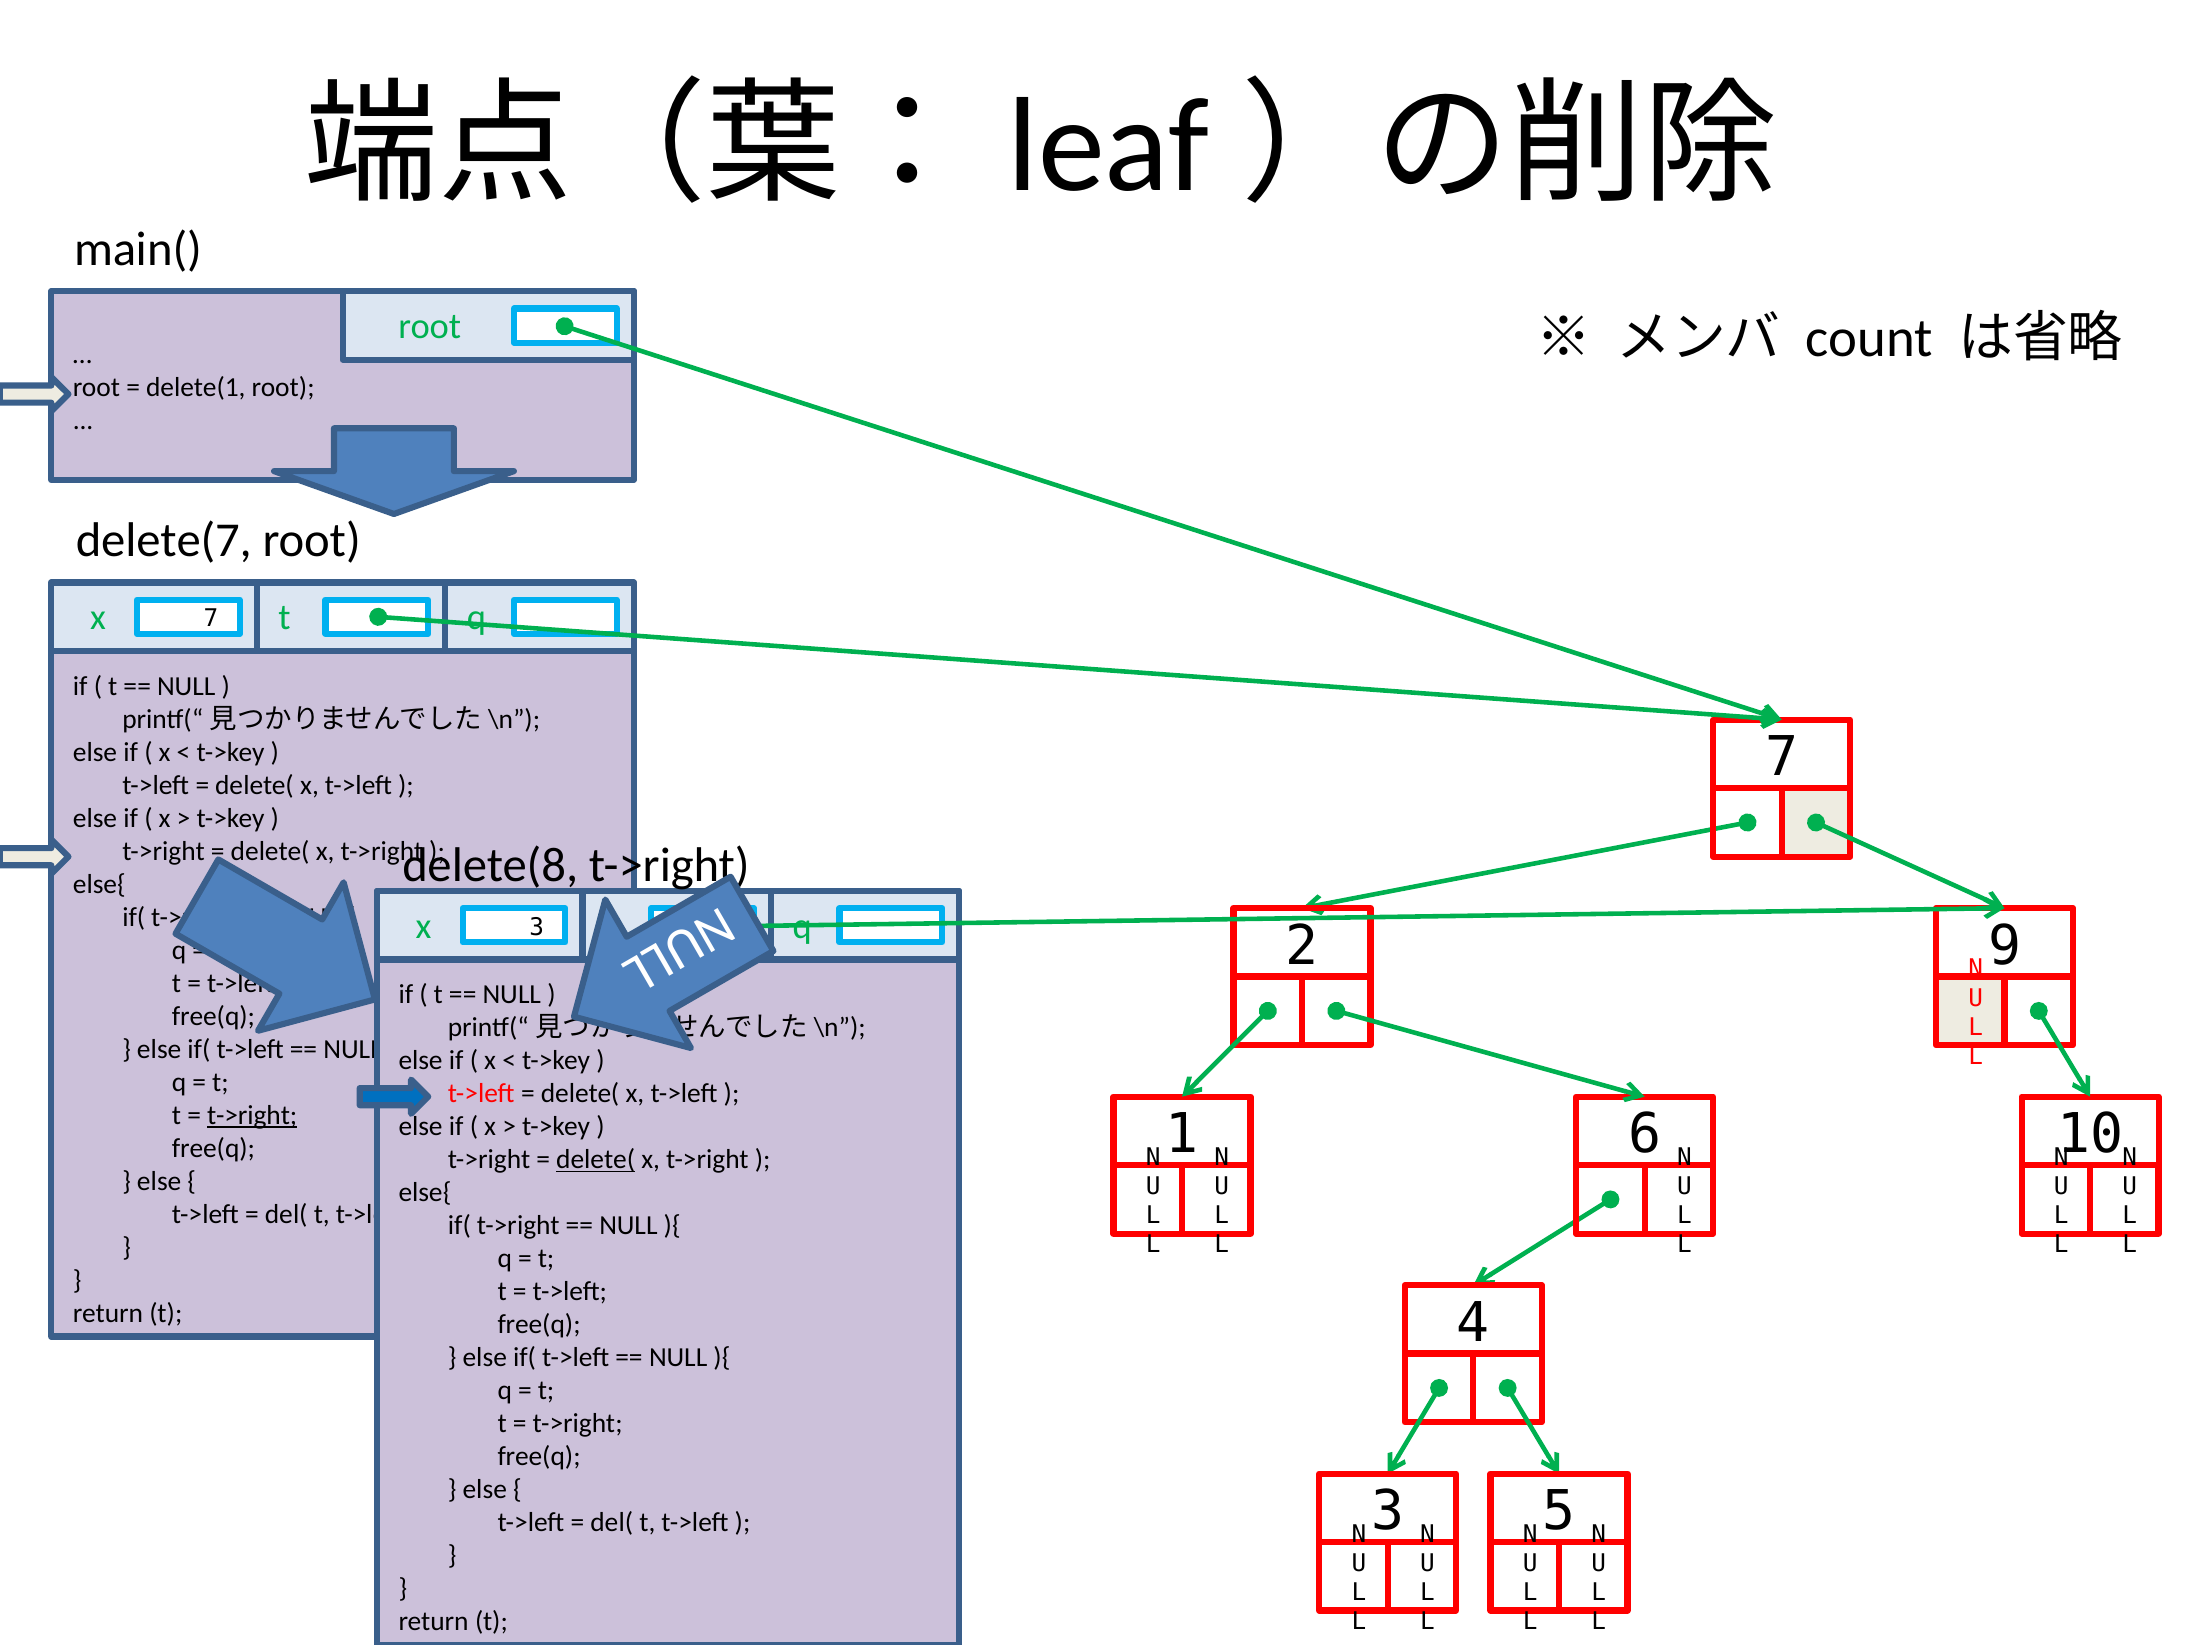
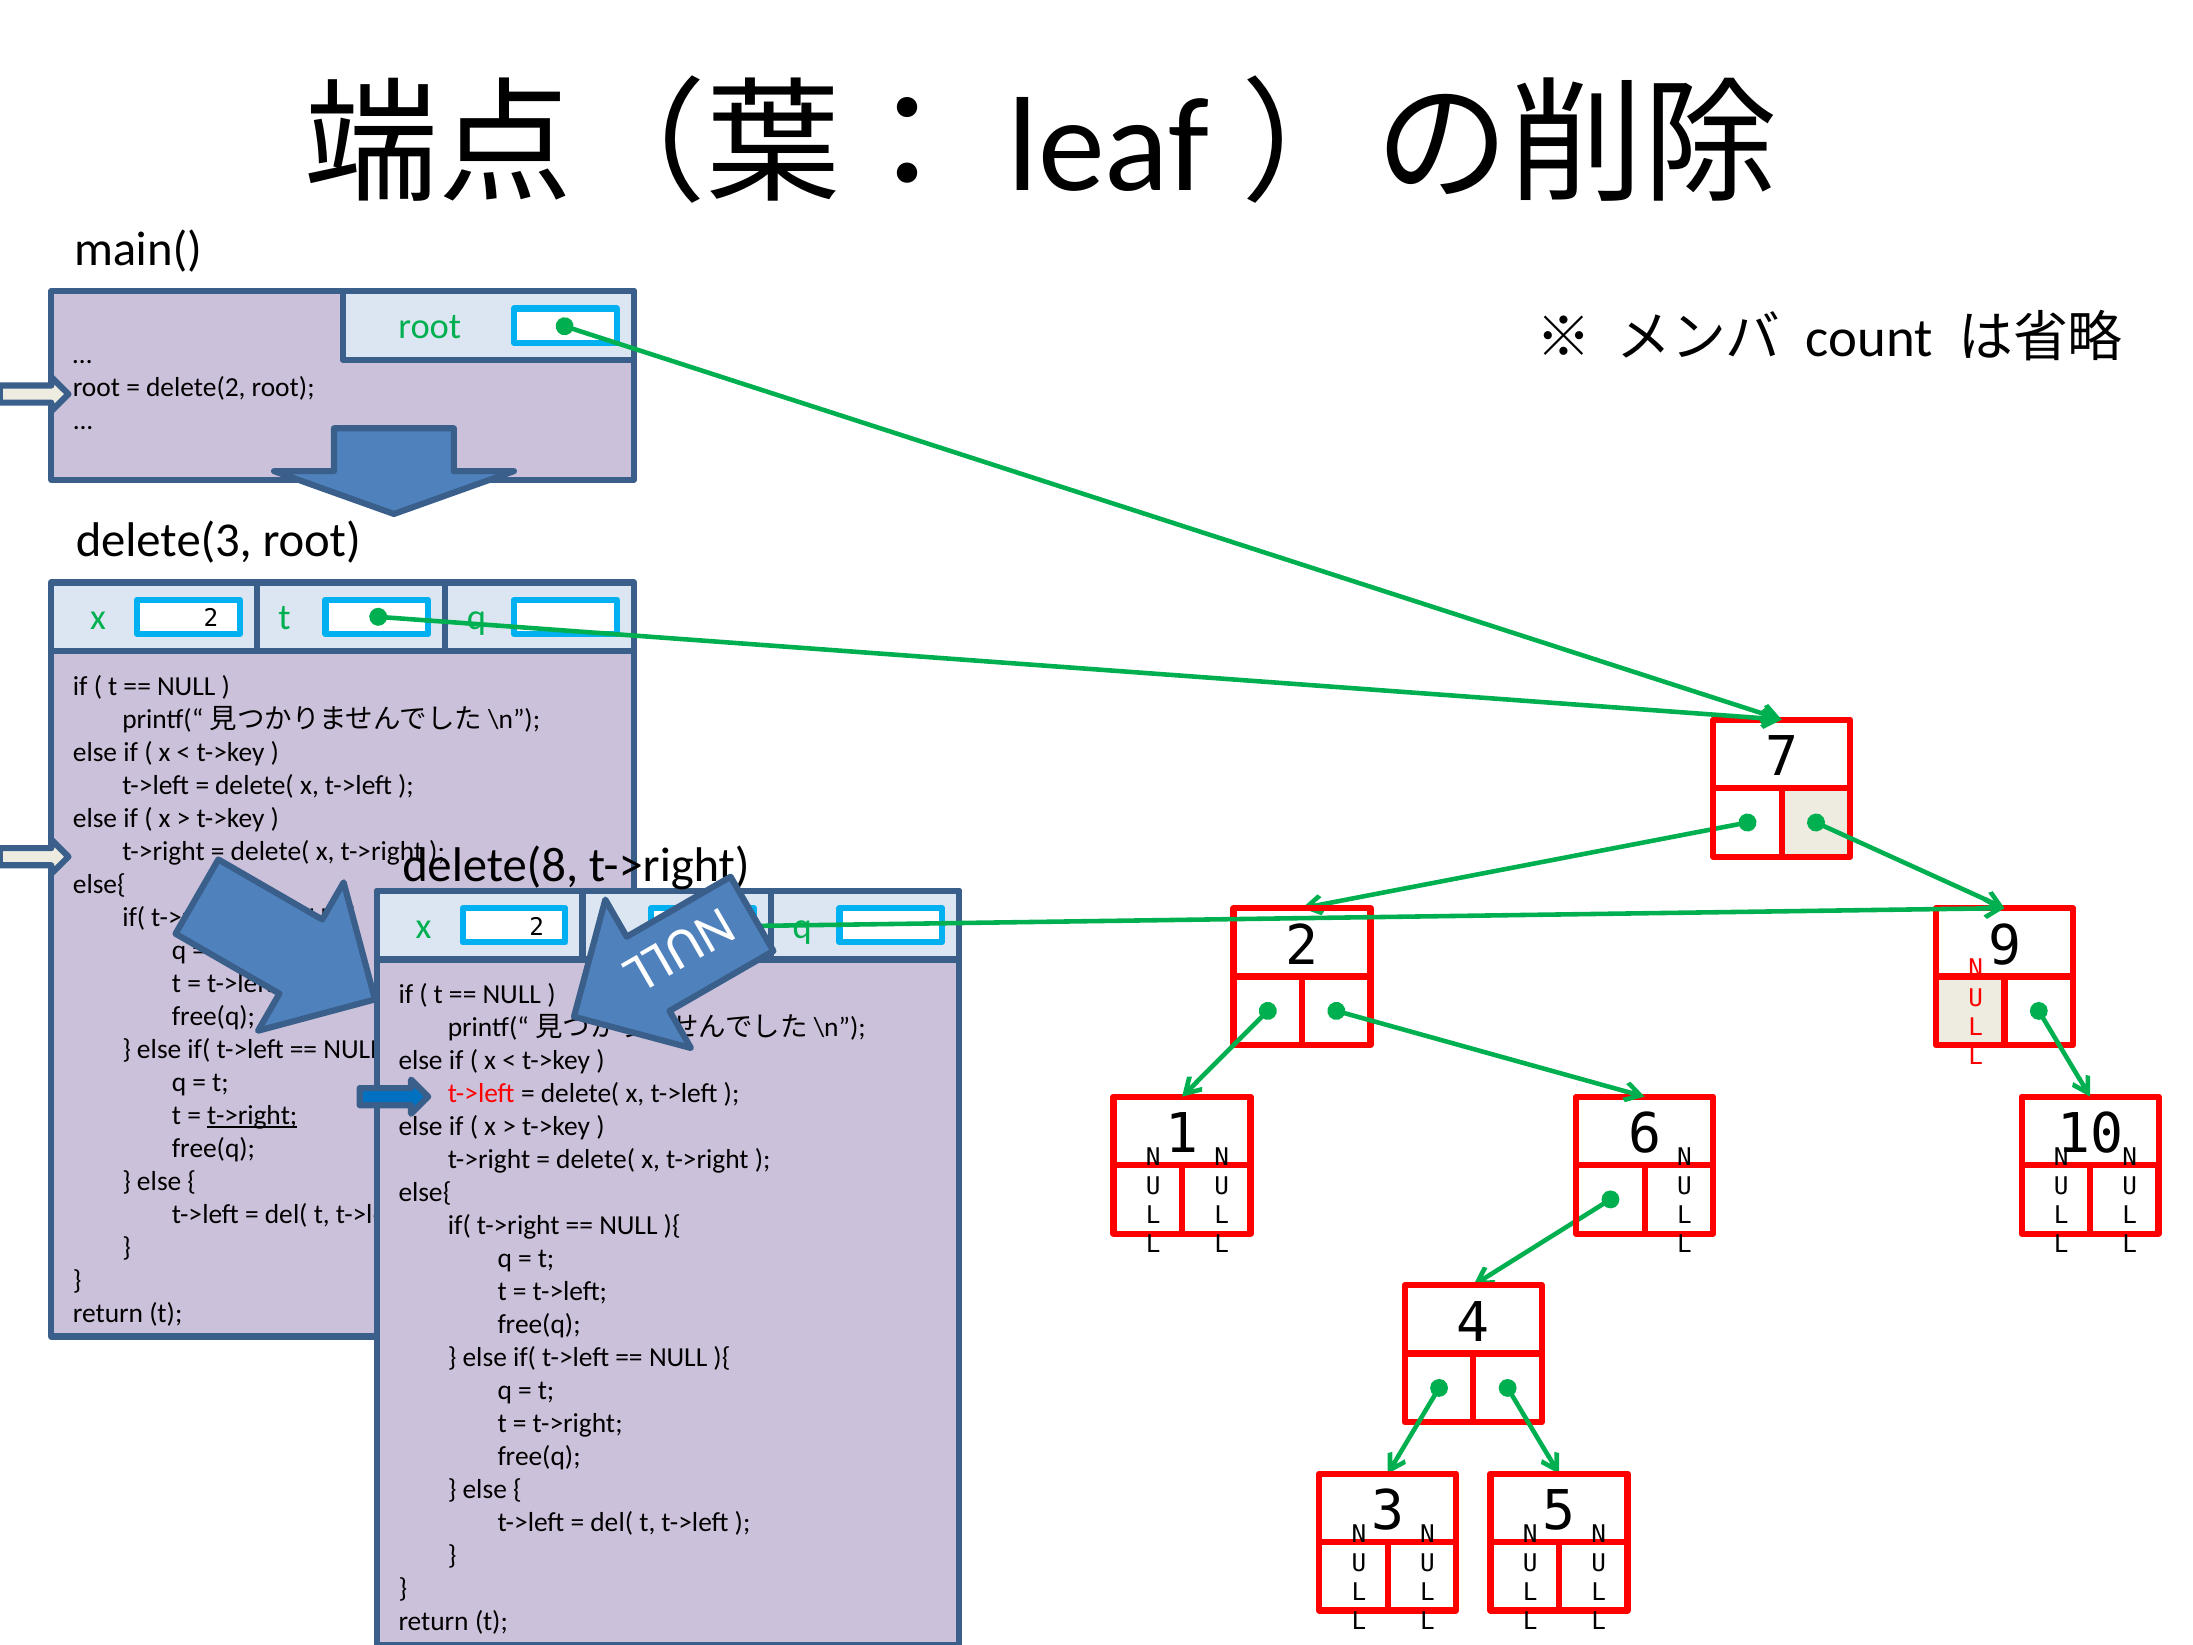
delete(1: delete(1 -> delete(2
delete(7: delete(7 -> delete(3
7 at (211, 618): 7 -> 2
3 at (537, 927): 3 -> 2
delete( at (596, 1160) underline: present -> none
